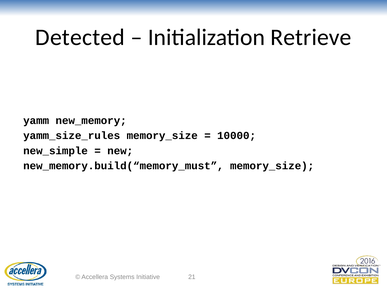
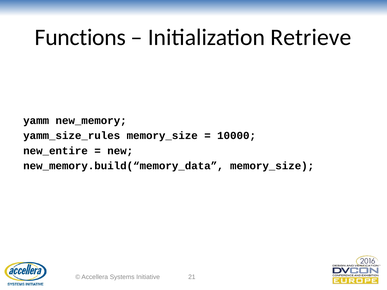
Detected: Detected -> Functions
new_simple: new_simple -> new_entire
new_memory.build(“memory_must: new_memory.build(“memory_must -> new_memory.build(“memory_data
